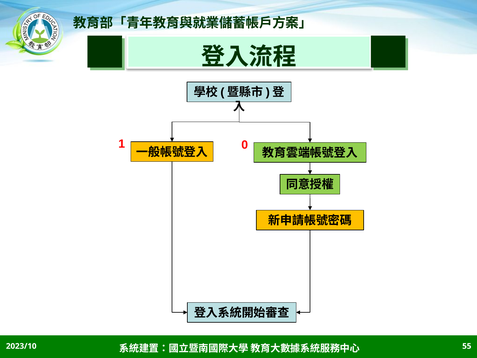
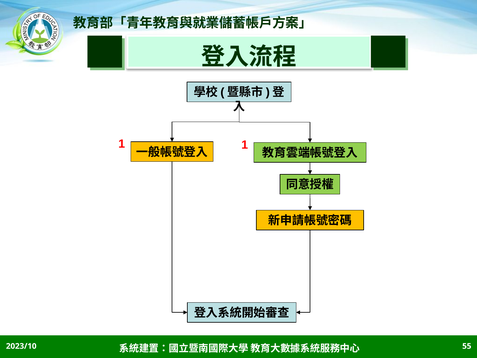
1 0: 0 -> 1
